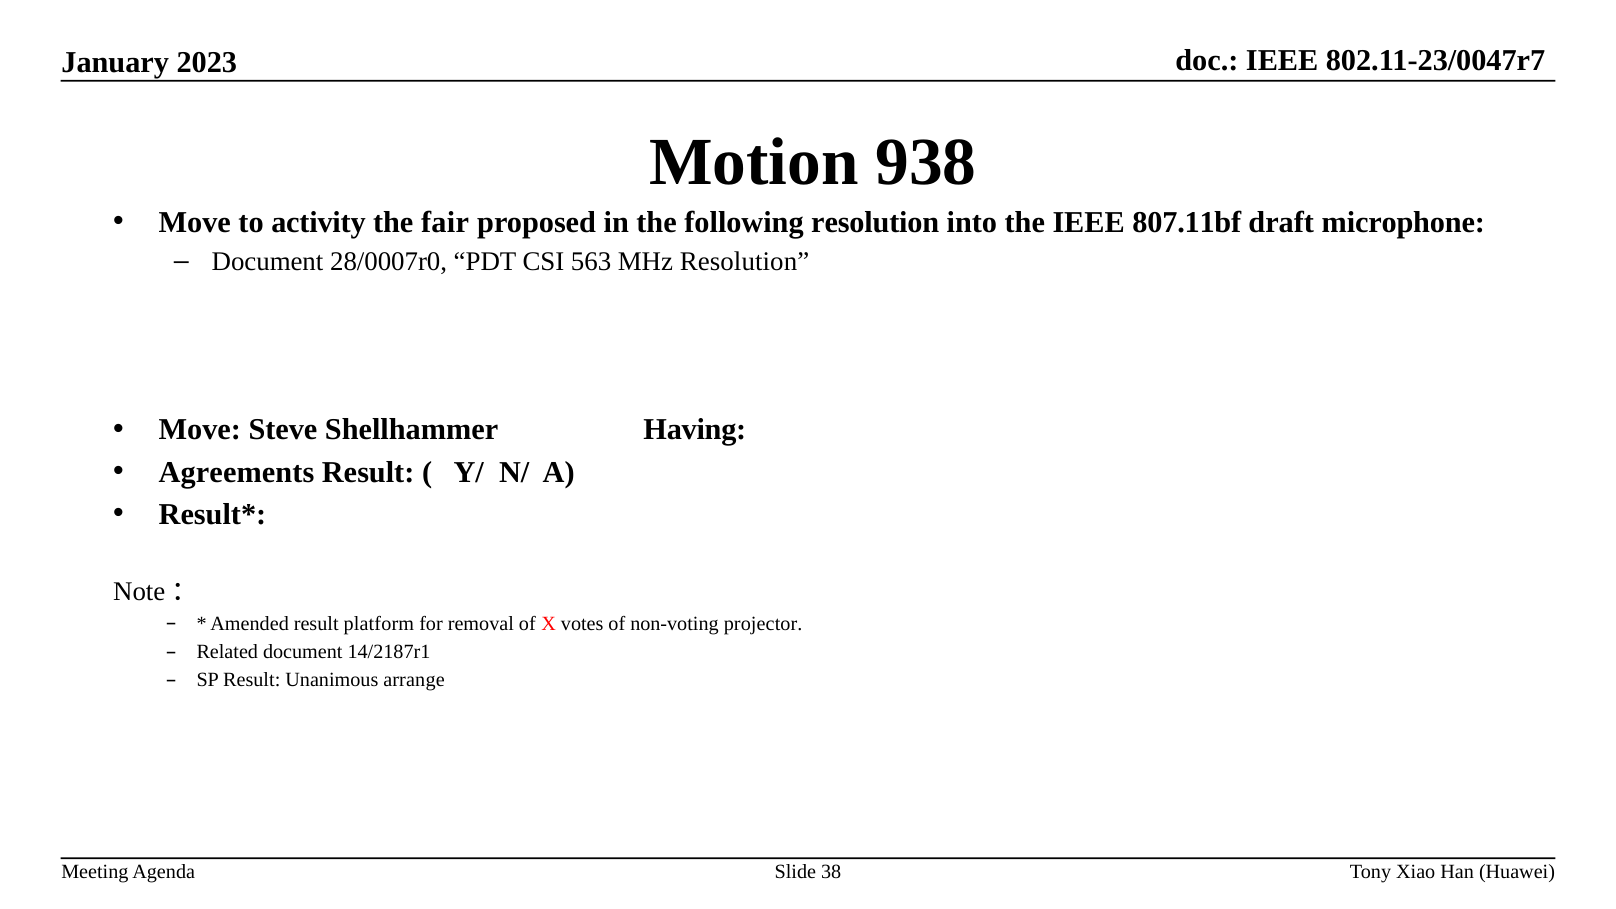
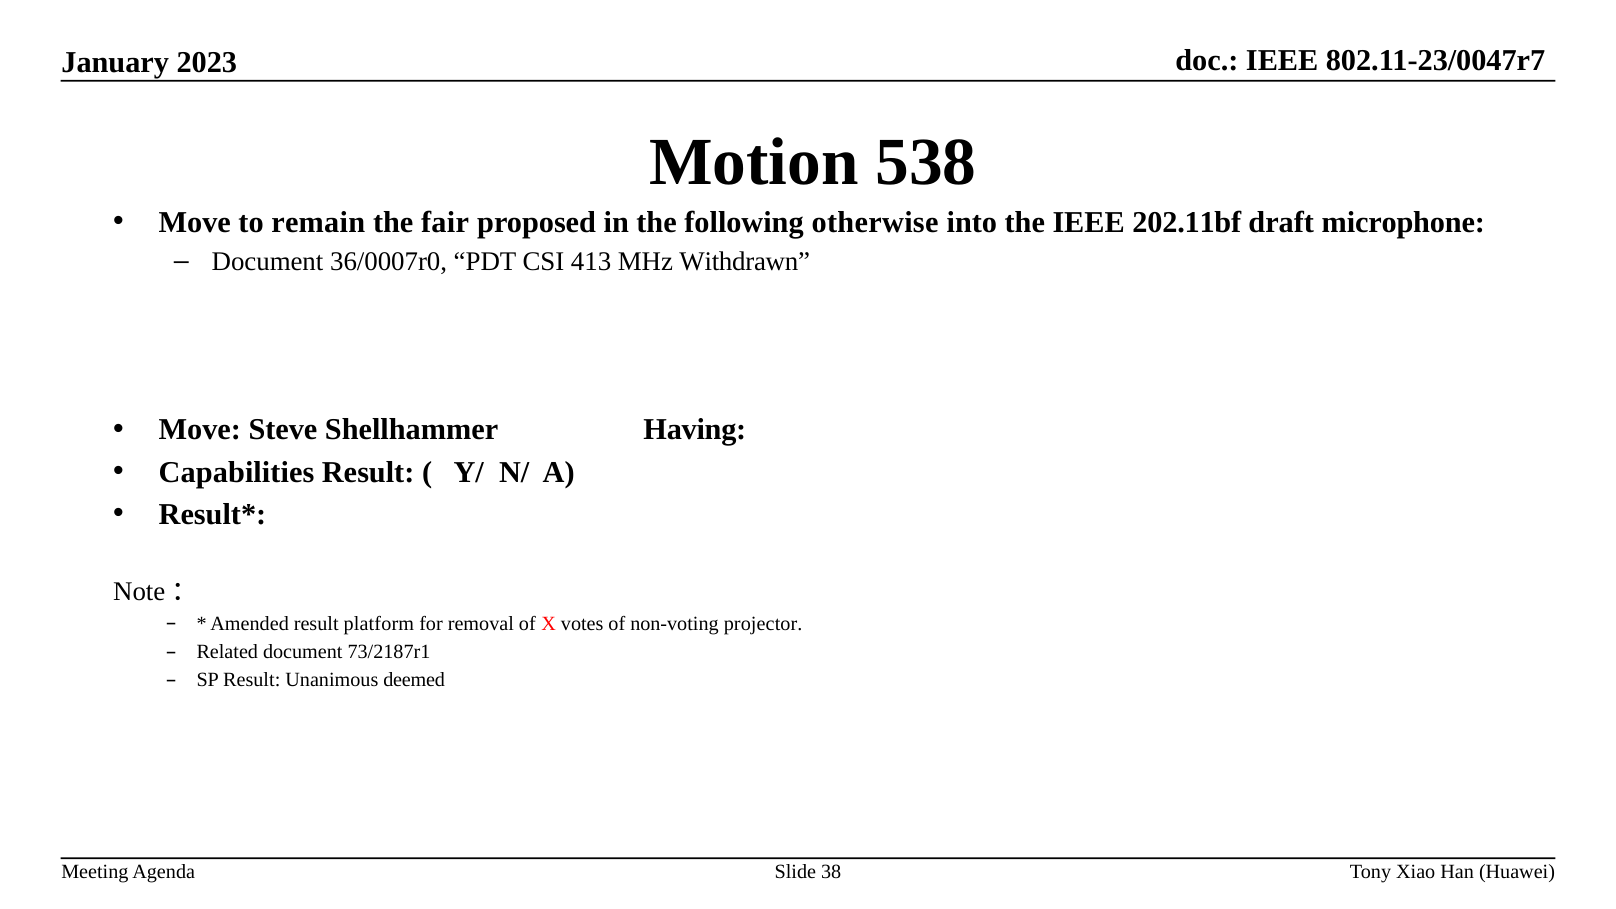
938: 938 -> 538
activity: activity -> remain
following resolution: resolution -> otherwise
807.11bf: 807.11bf -> 202.11bf
28/0007r0: 28/0007r0 -> 36/0007r0
563: 563 -> 413
MHz Resolution: Resolution -> Withdrawn
Agreements: Agreements -> Capabilities
14/2187r1: 14/2187r1 -> 73/2187r1
arrange: arrange -> deemed
